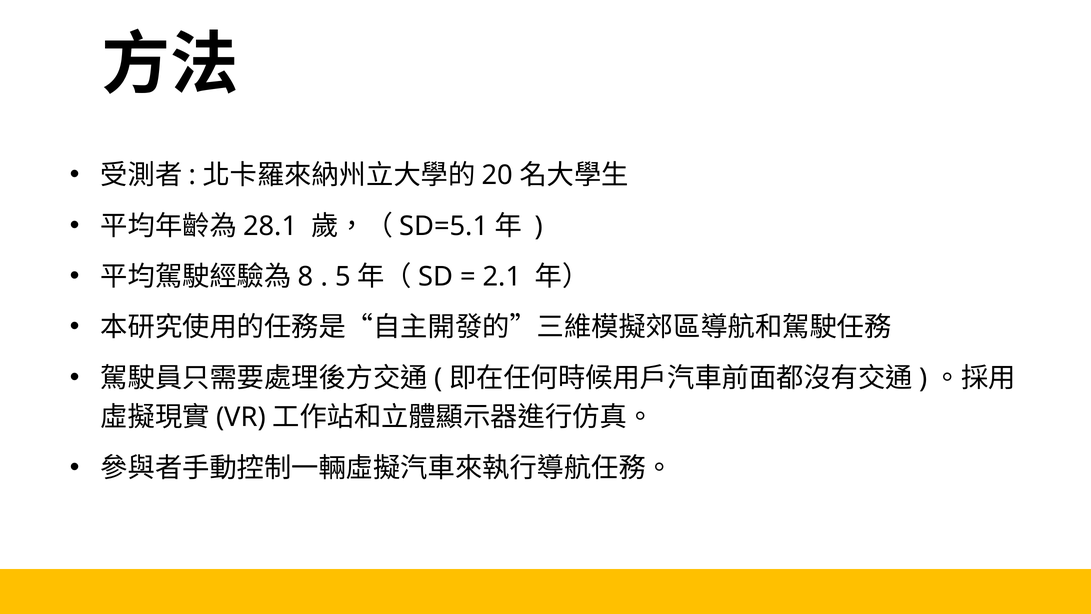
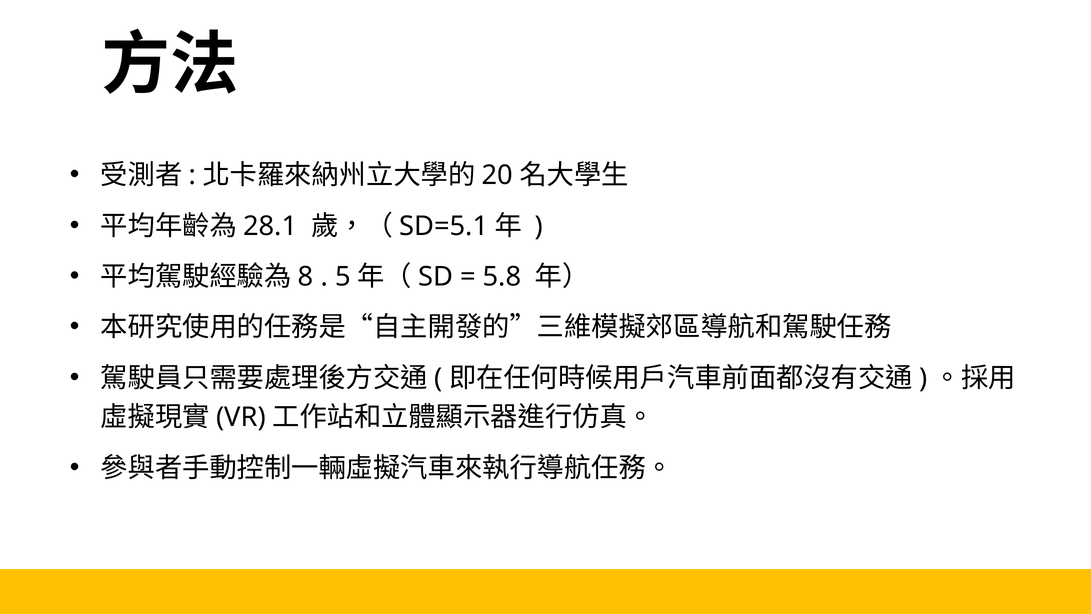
2.1: 2.1 -> 5.8
